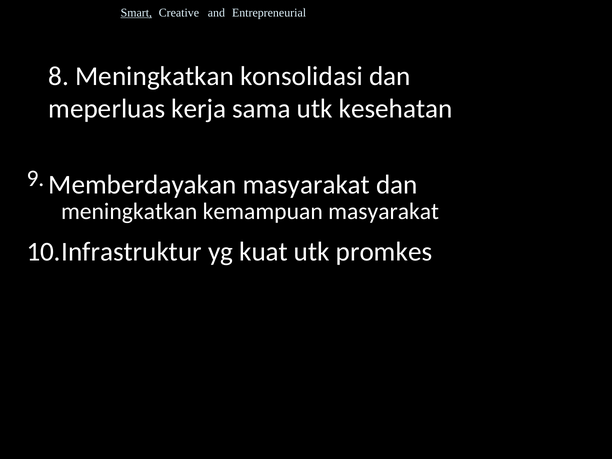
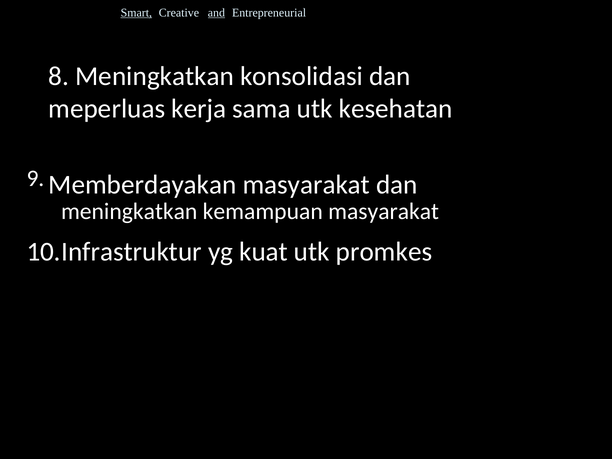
and underline: none -> present
